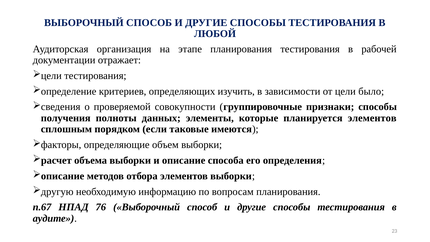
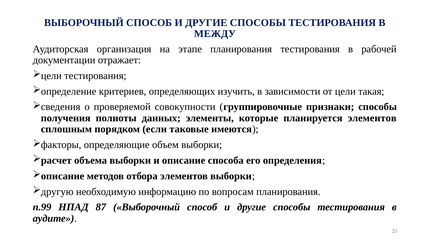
ЛЮБОЙ: ЛЮБОЙ -> МЕЖДУ
было: было -> такая
п.67: п.67 -> п.99
76: 76 -> 87
